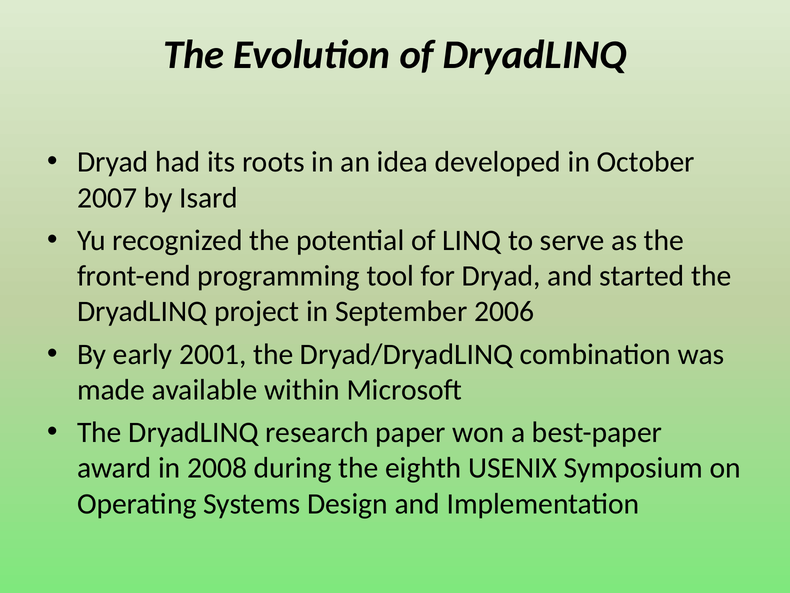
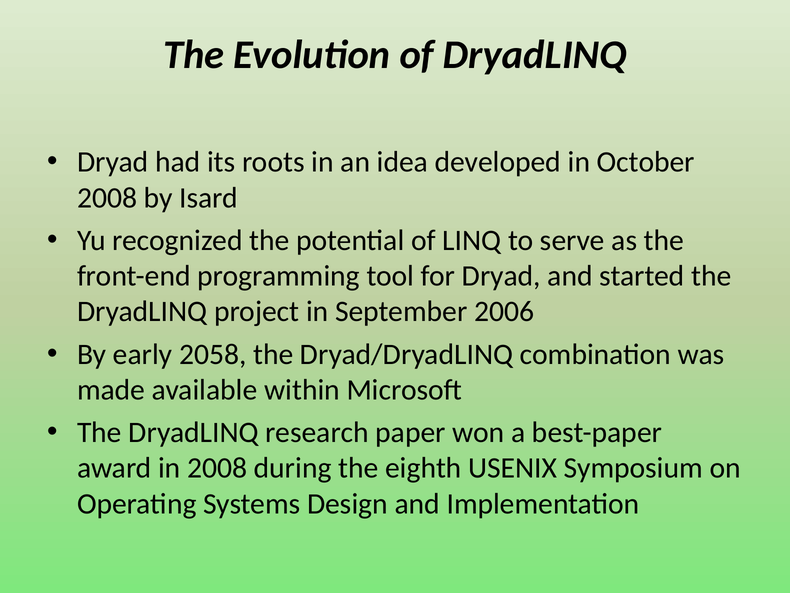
2007 at (107, 198): 2007 -> 2008
2001: 2001 -> 2058
